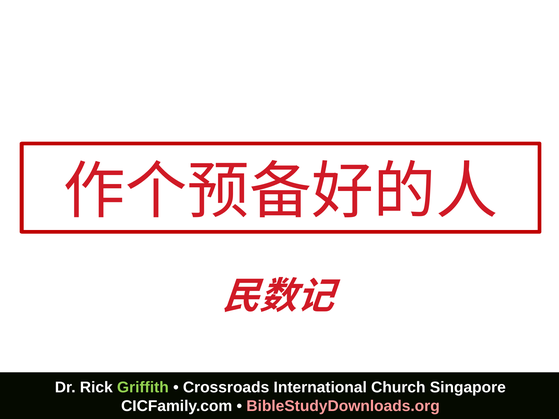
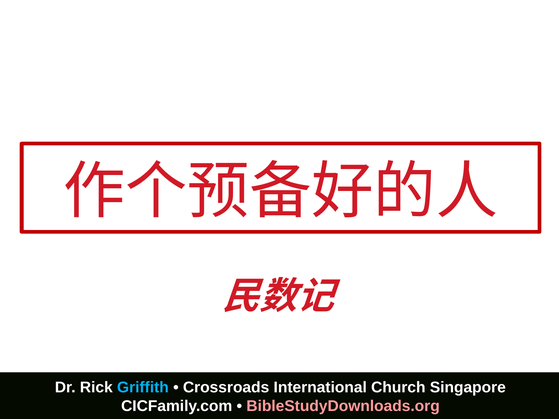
Griffith colour: light green -> light blue
